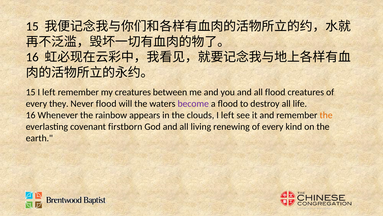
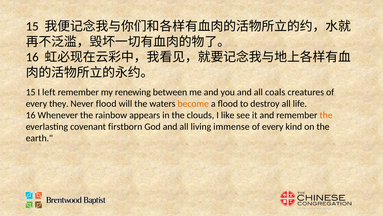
my creatures: creatures -> renewing
all flood: flood -> coals
become colour: purple -> orange
clouds I left: left -> like
renewing: renewing -> immense
